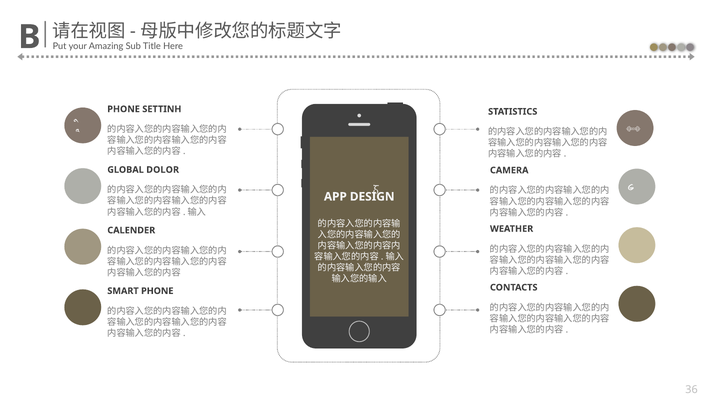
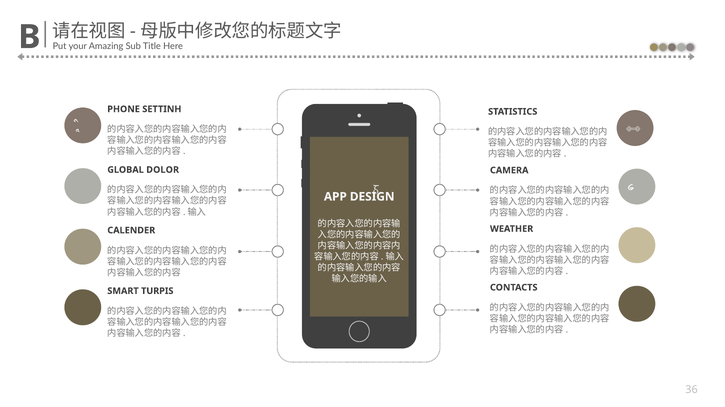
SMART PHONE: PHONE -> TURPIS
